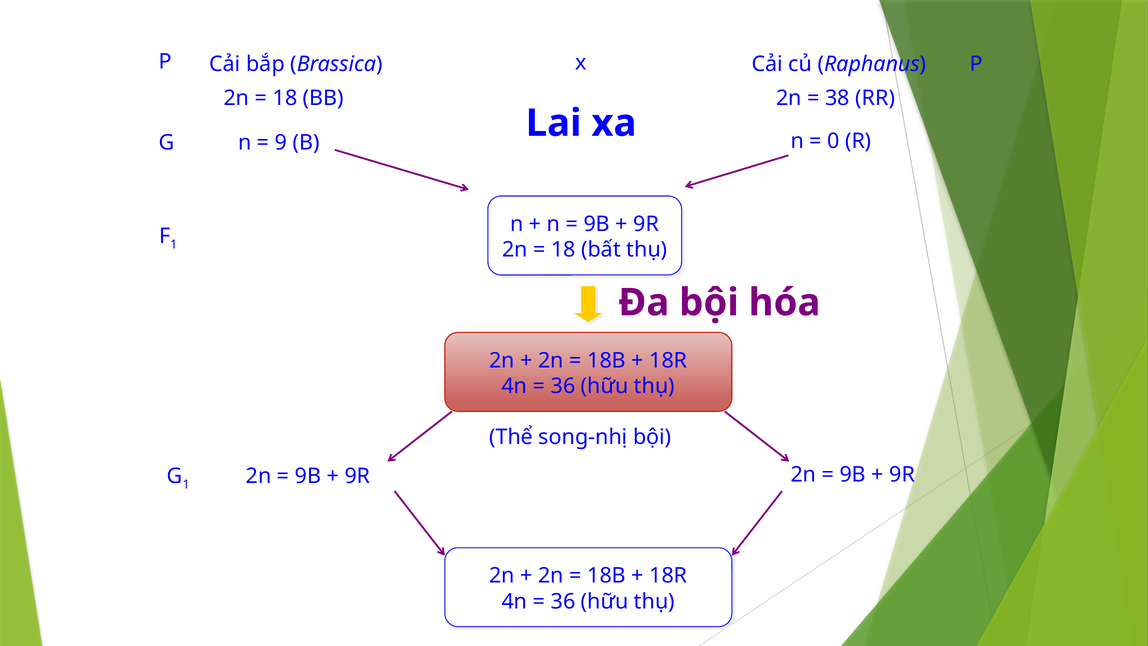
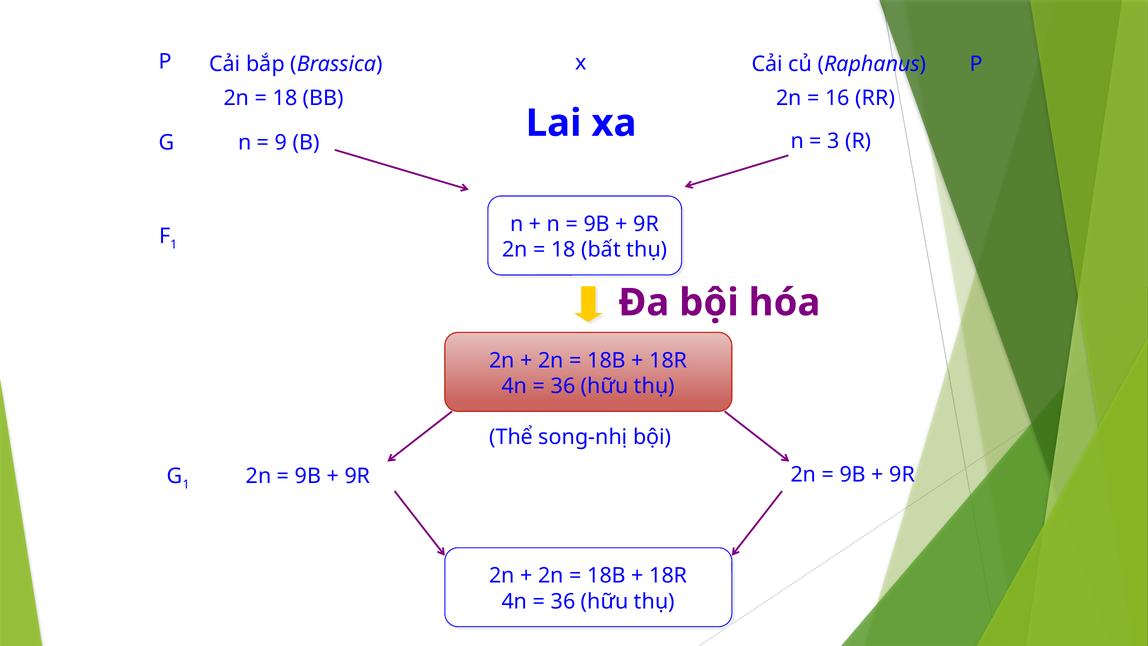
38: 38 -> 16
0: 0 -> 3
